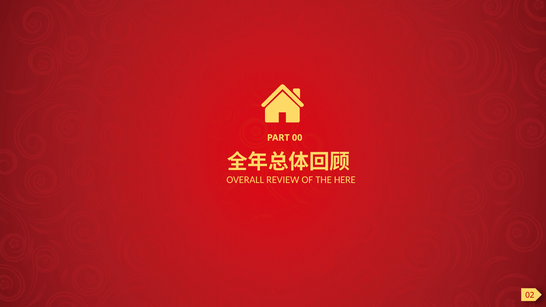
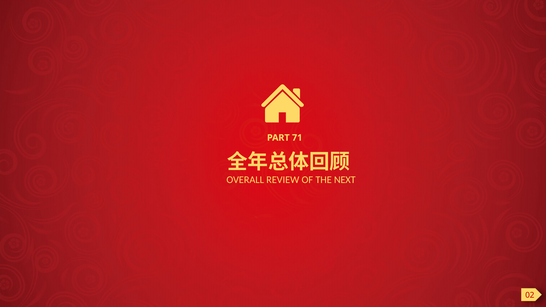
00: 00 -> 71
HERE: HERE -> NEXT
